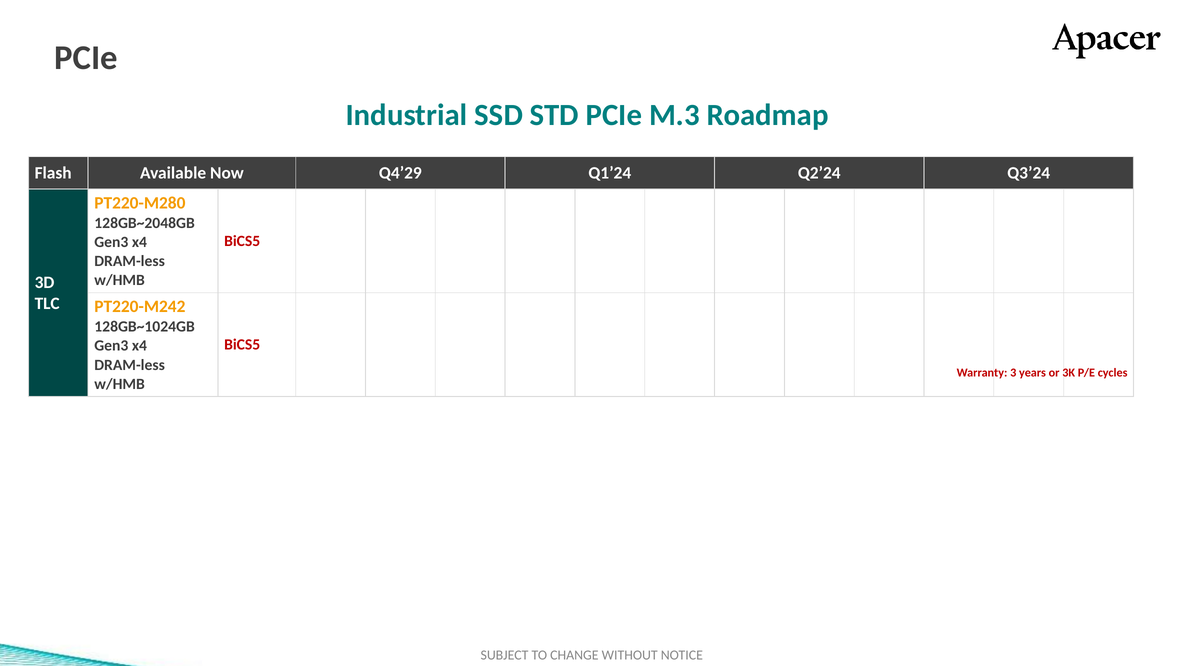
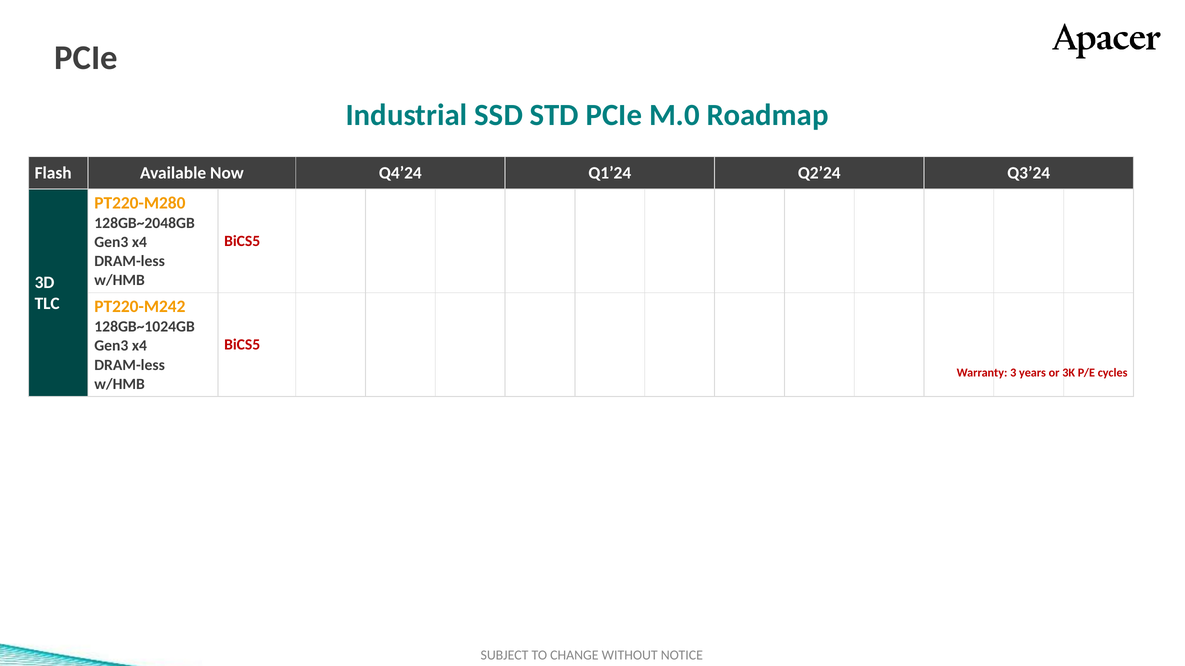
M.3: M.3 -> M.0
Q4’29: Q4’29 -> Q4’24
